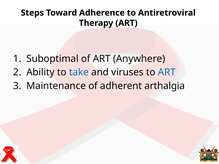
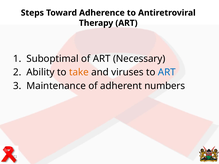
Anywhere: Anywhere -> Necessary
take colour: blue -> orange
arthalgia: arthalgia -> numbers
